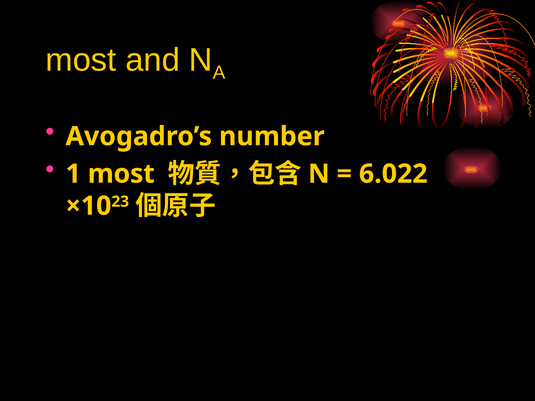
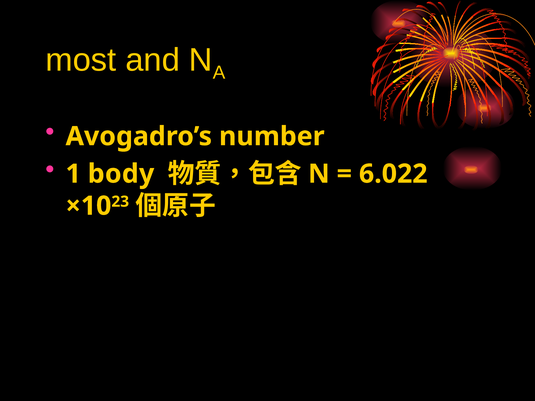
1 most: most -> body
